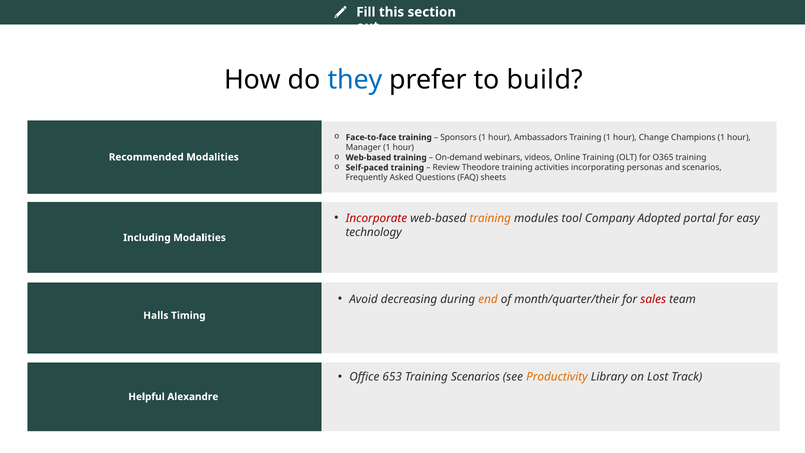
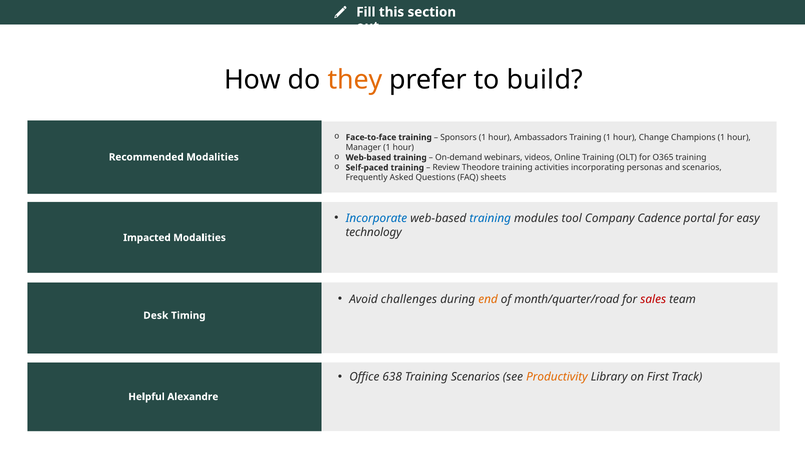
they colour: blue -> orange
Incorporate colour: red -> blue
training at (490, 218) colour: orange -> blue
Adopted: Adopted -> Cadence
Including: Including -> Impacted
decreasing: decreasing -> challenges
month/quarter/their: month/quarter/their -> month/quarter/road
Halls: Halls -> Desk
653: 653 -> 638
Lost: Lost -> First
